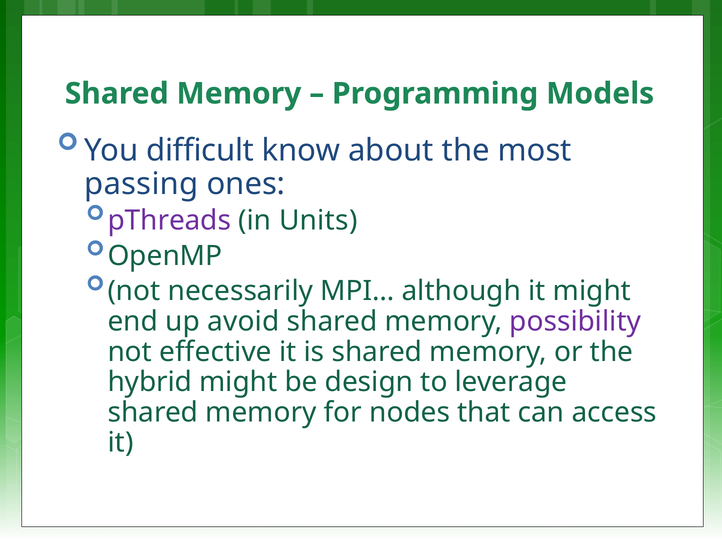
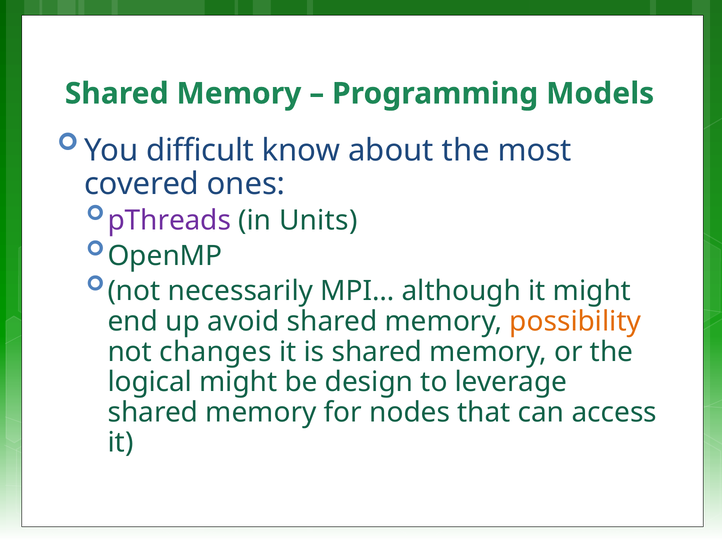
passing: passing -> covered
possibility colour: purple -> orange
effective: effective -> changes
hybrid: hybrid -> logical
